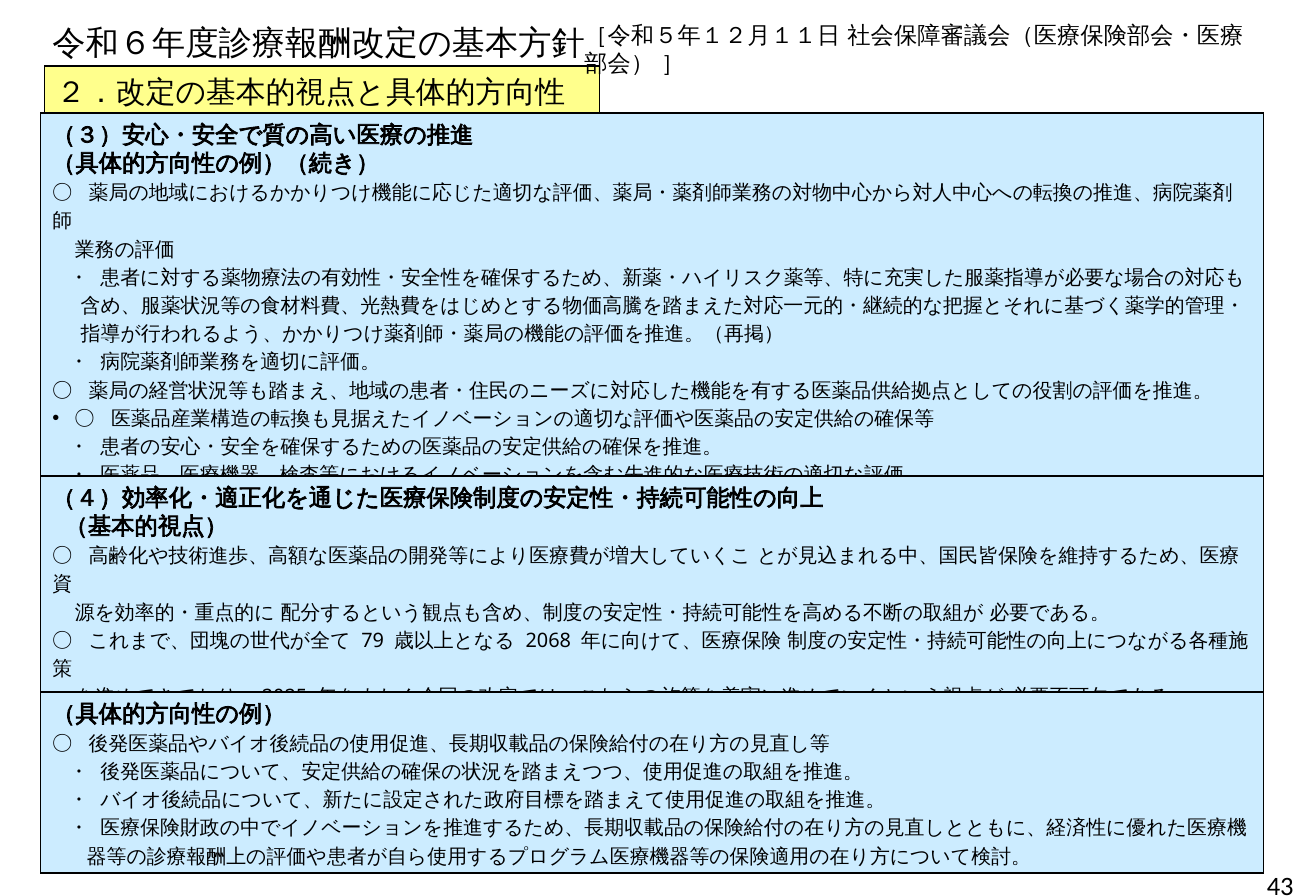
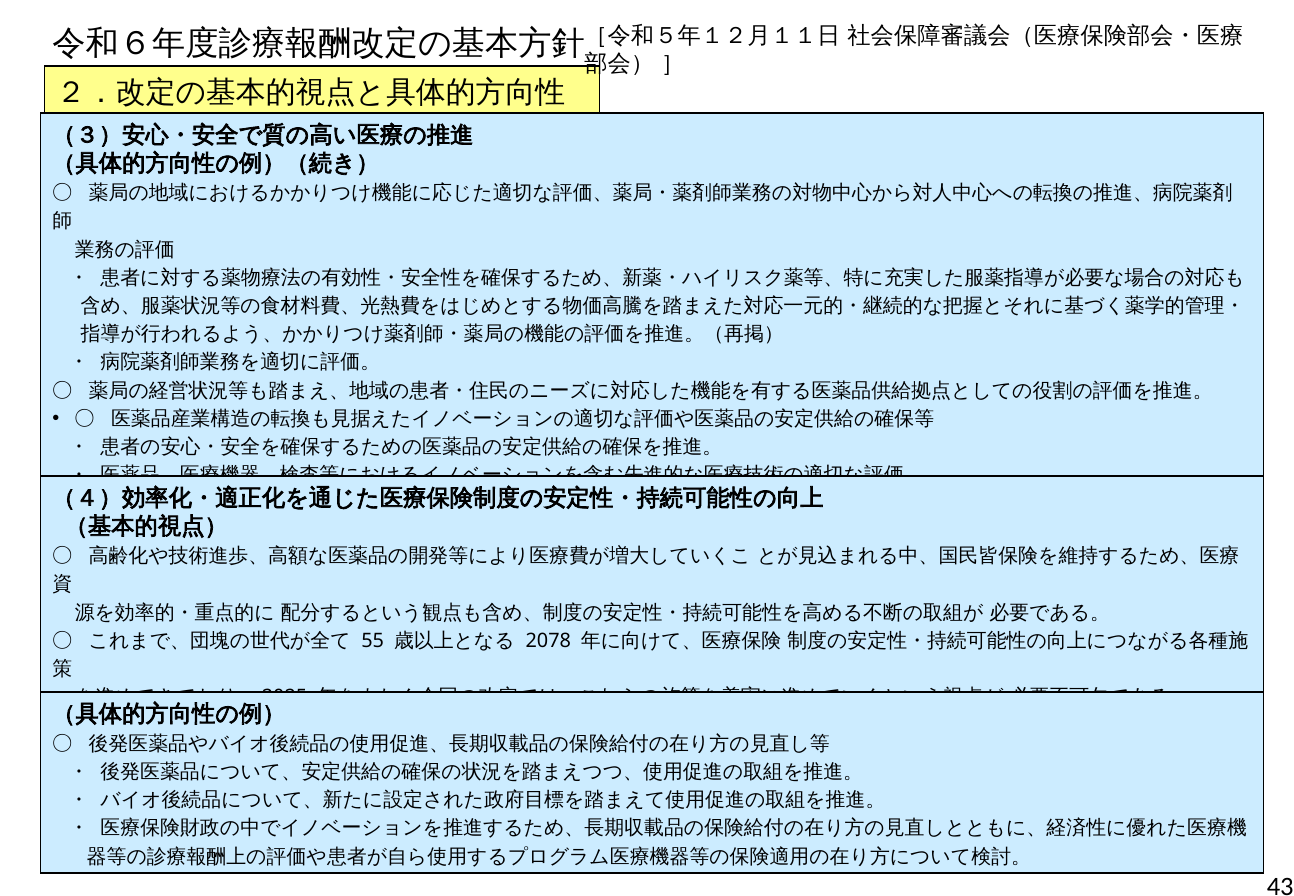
79: 79 -> 55
2068: 2068 -> 2078
